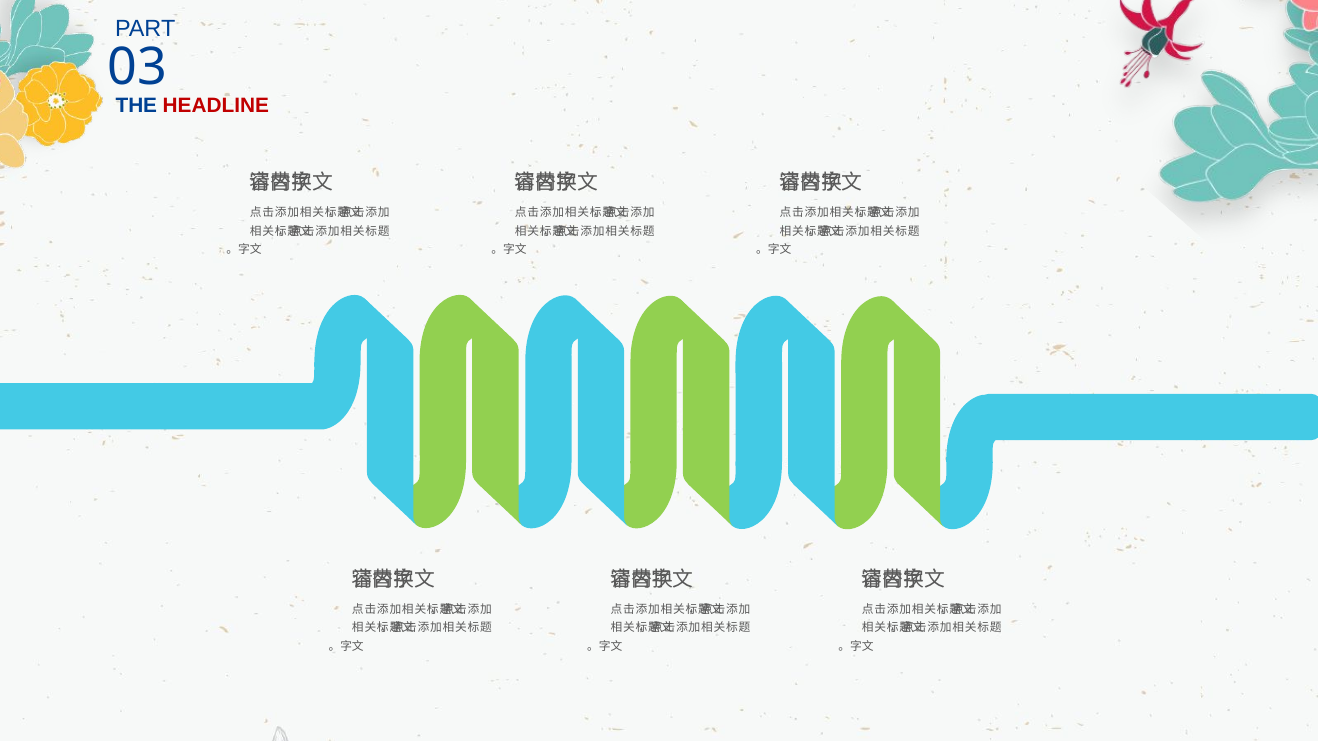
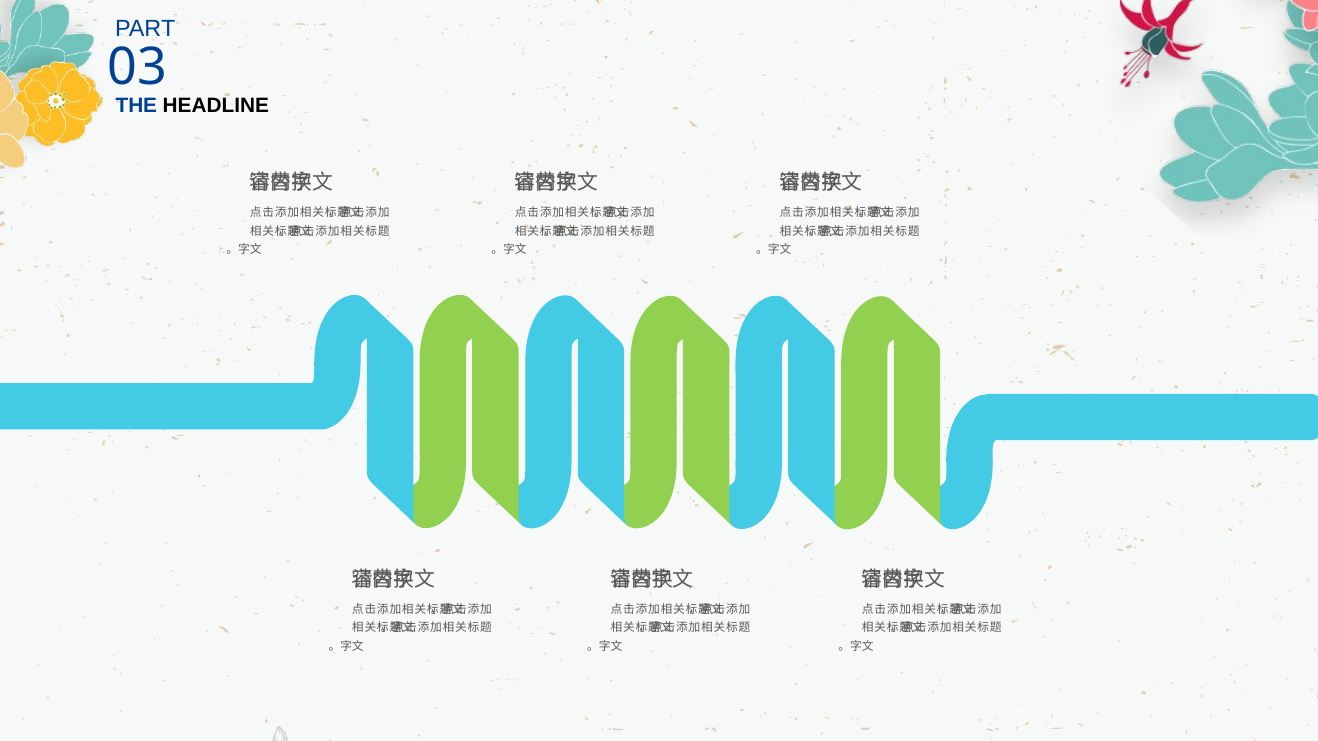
HEADLINE colour: red -> black
